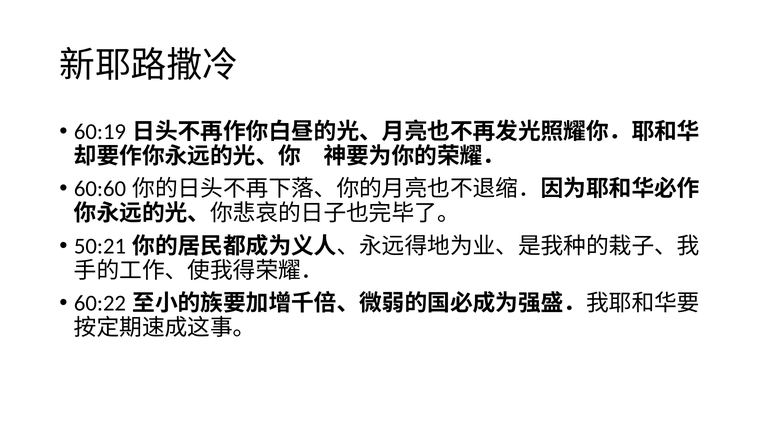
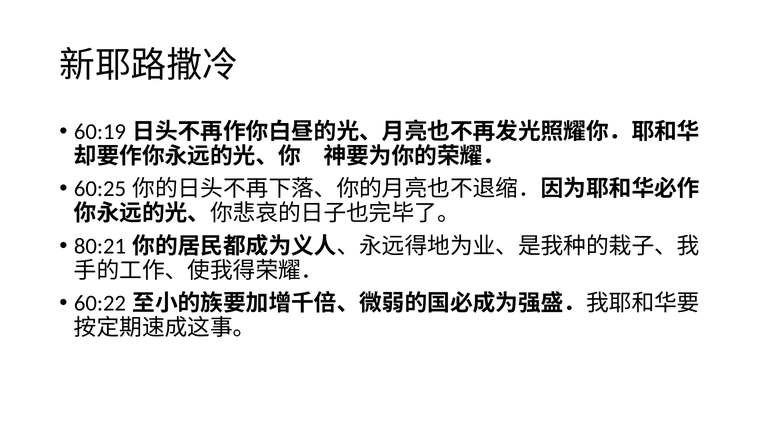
60:60: 60:60 -> 60:25
50:21: 50:21 -> 80:21
